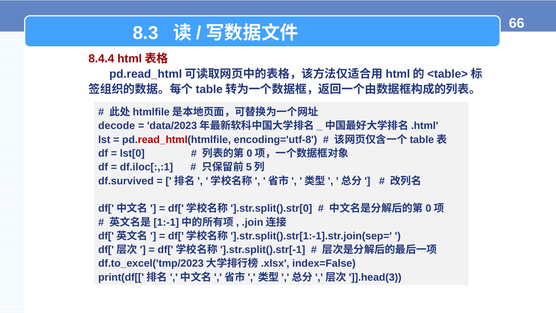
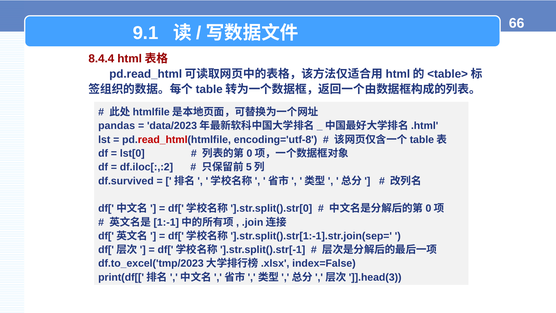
8.3: 8.3 -> 9.1
decode: decode -> pandas
df.iloc[:,:1: df.iloc[:,:1 -> df.iloc[:,:2
